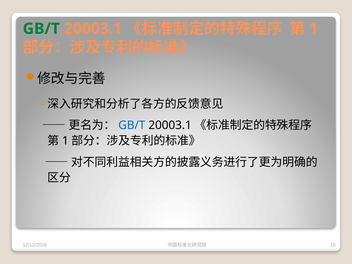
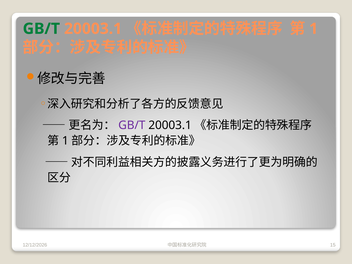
GB/T at (132, 125) colour: blue -> purple
